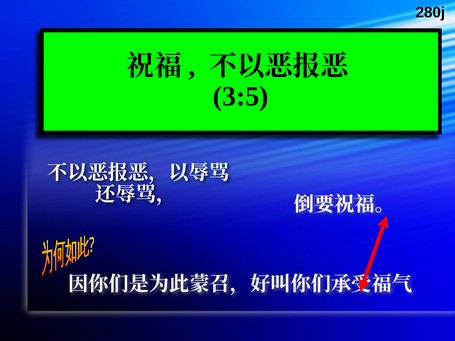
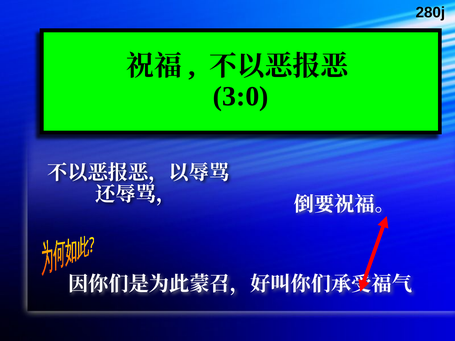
3:5: 3:5 -> 3:0
